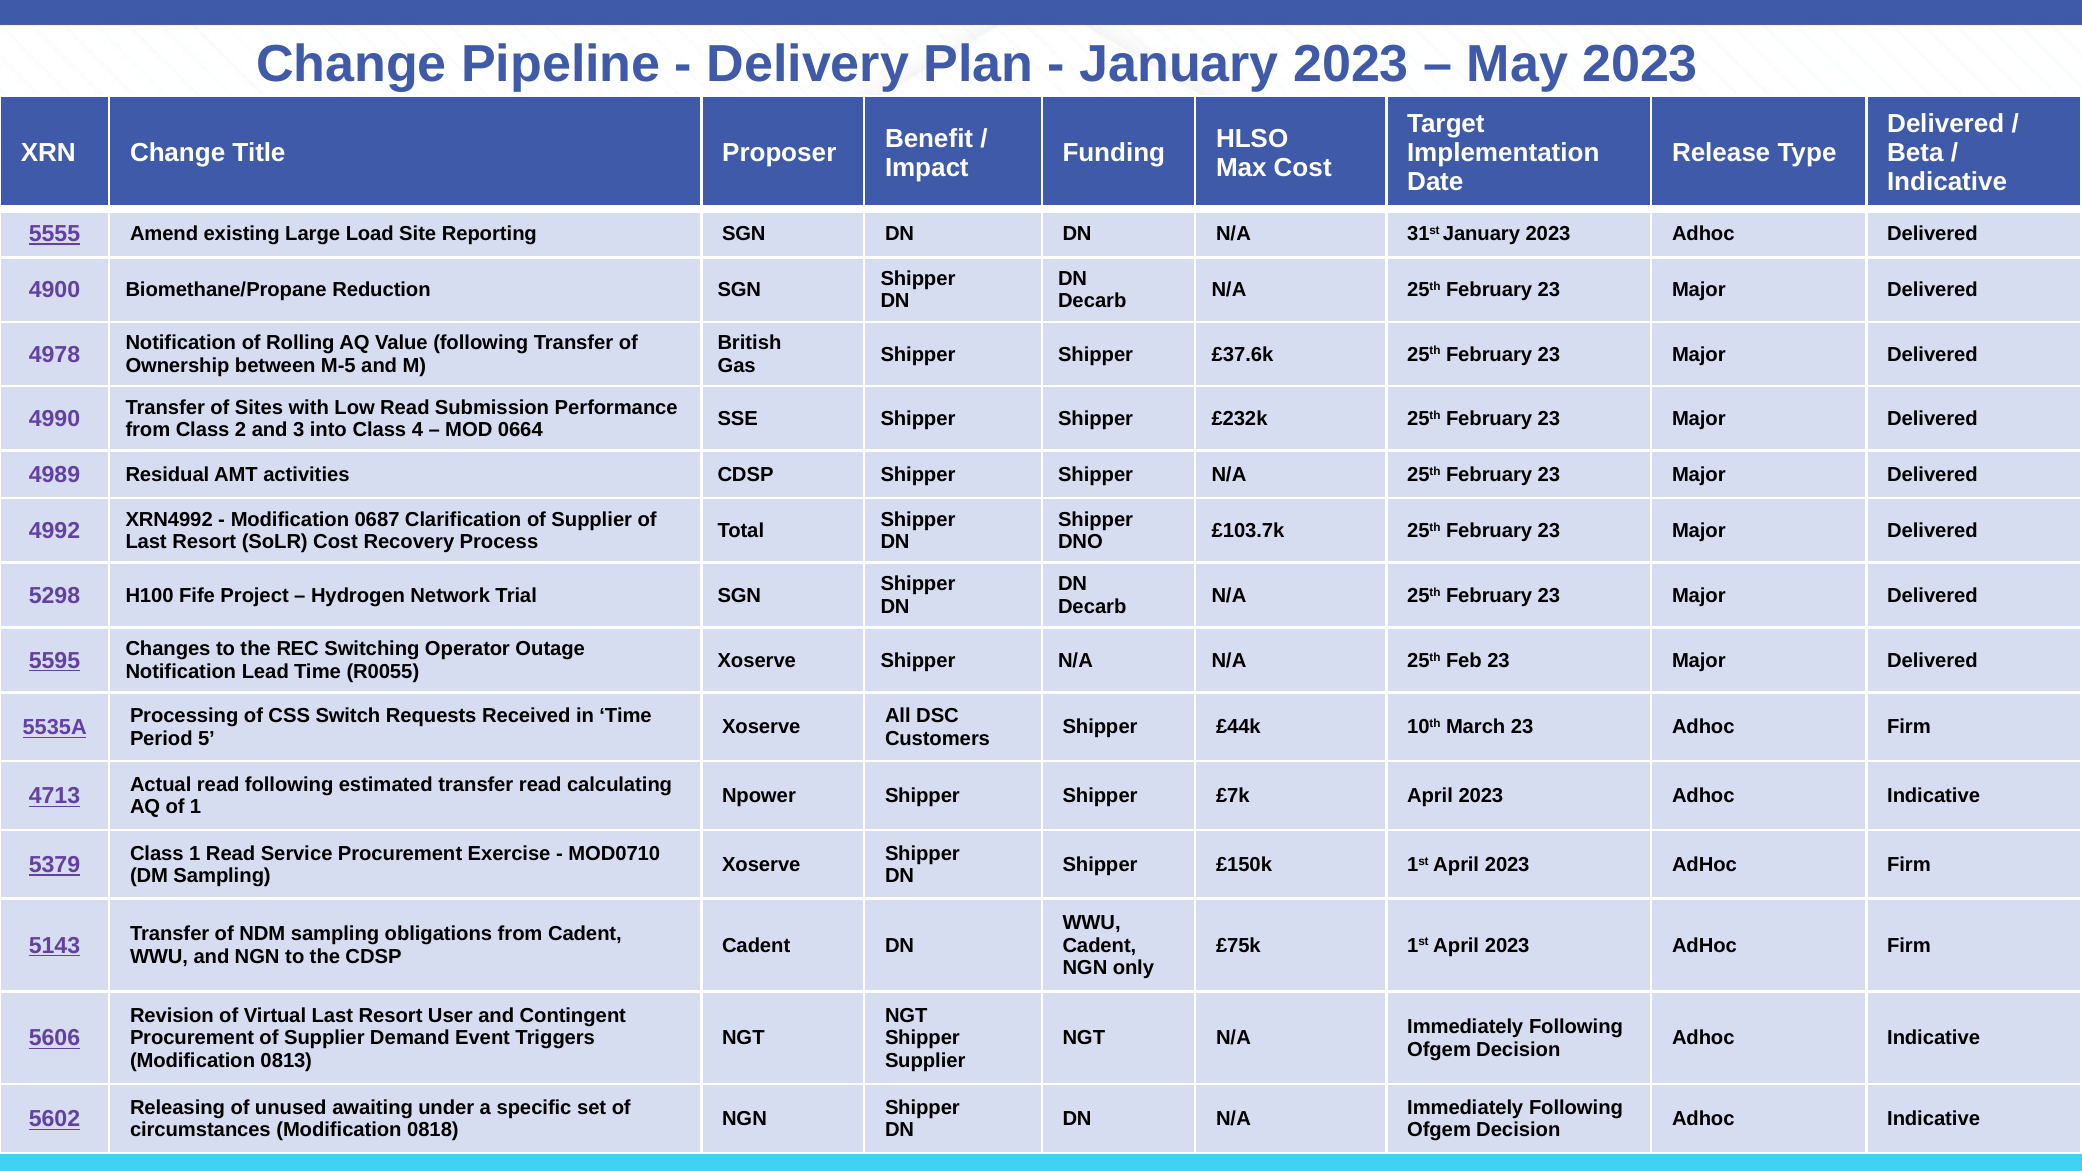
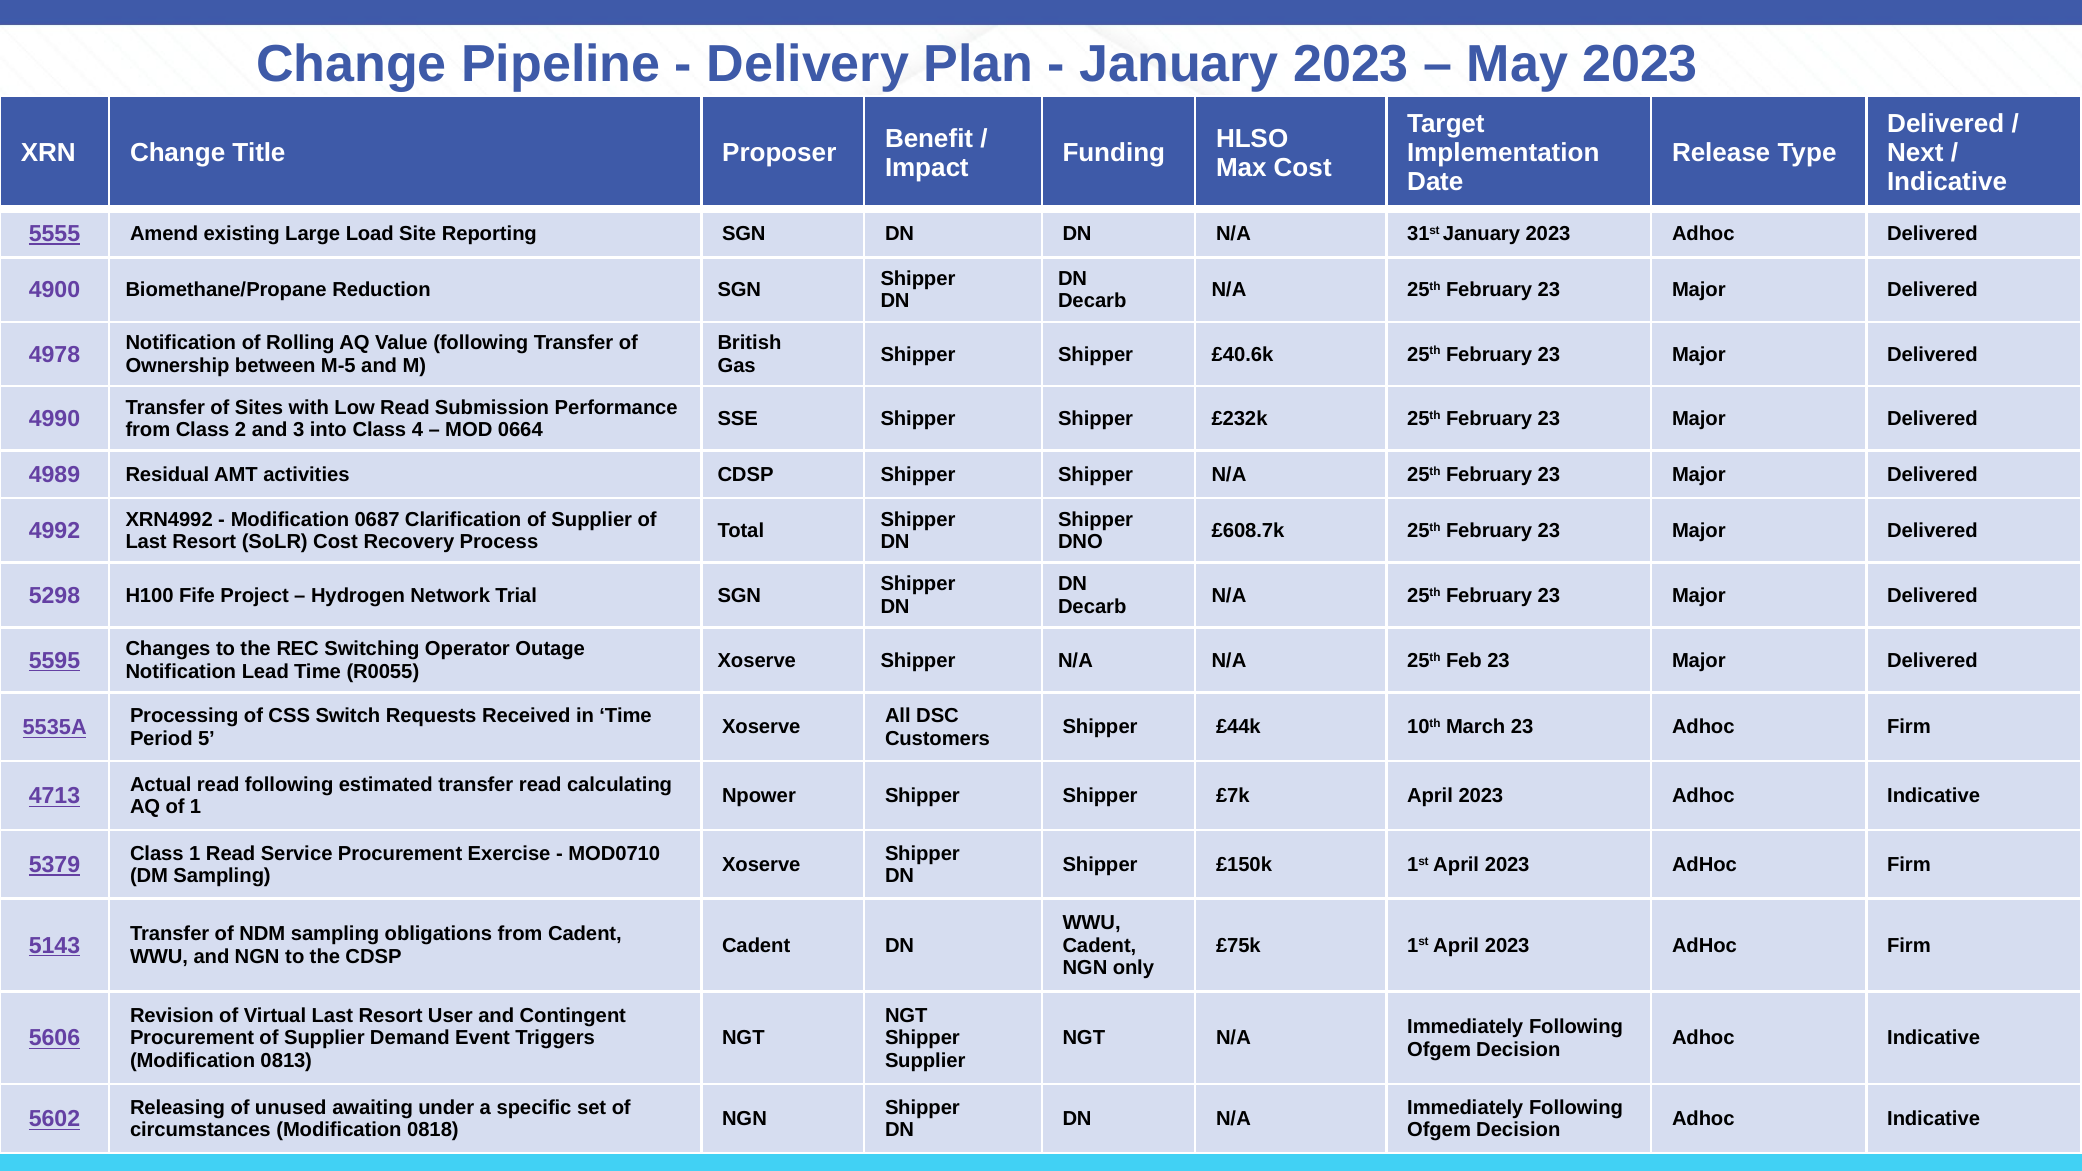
Beta: Beta -> Next
£37.6k: £37.6k -> £40.6k
£103.7k: £103.7k -> £608.7k
